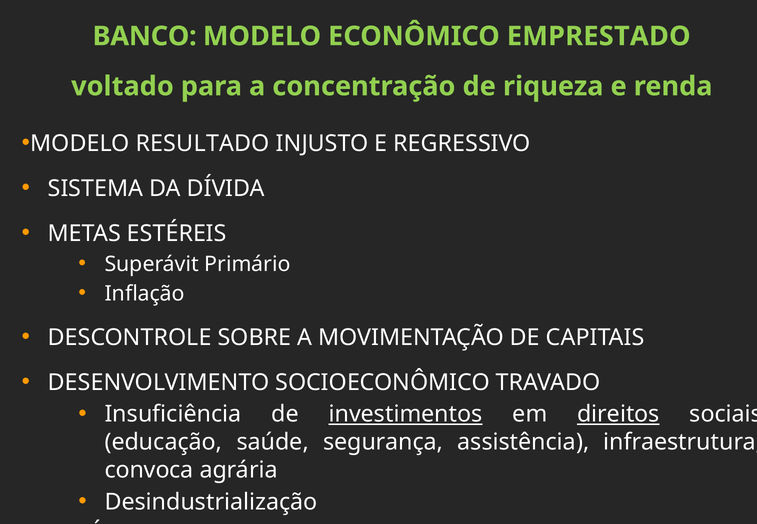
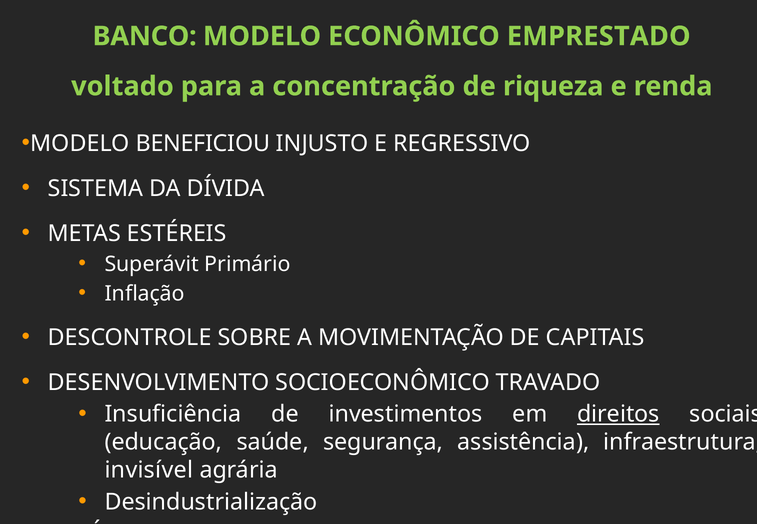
RESULTADO: RESULTADO -> BENEFICIOU
investimentos underline: present -> none
convoca: convoca -> invisível
